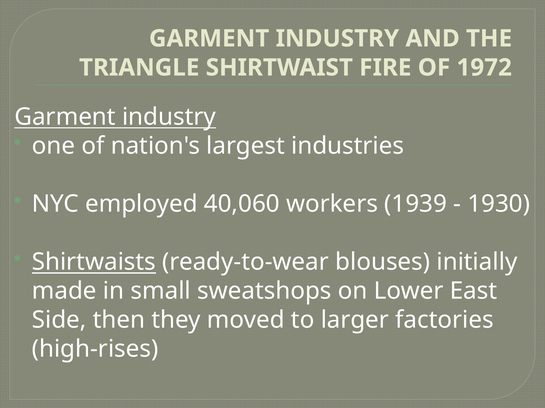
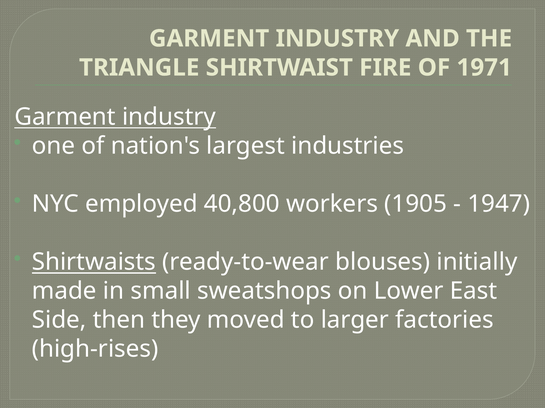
1972: 1972 -> 1971
40,060: 40,060 -> 40,800
1939: 1939 -> 1905
1930: 1930 -> 1947
